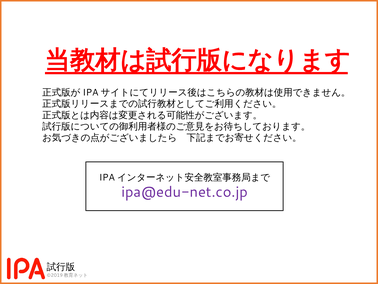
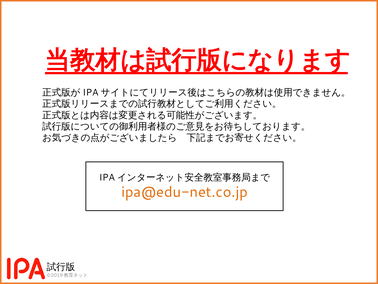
ipa@edu-net.co.jp colour: purple -> orange
